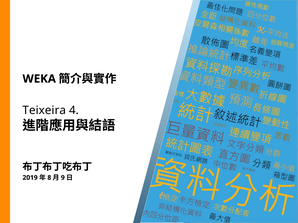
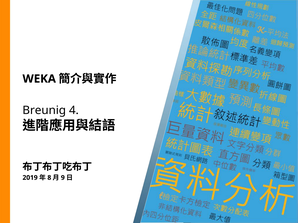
Teixeira: Teixeira -> Breunig
